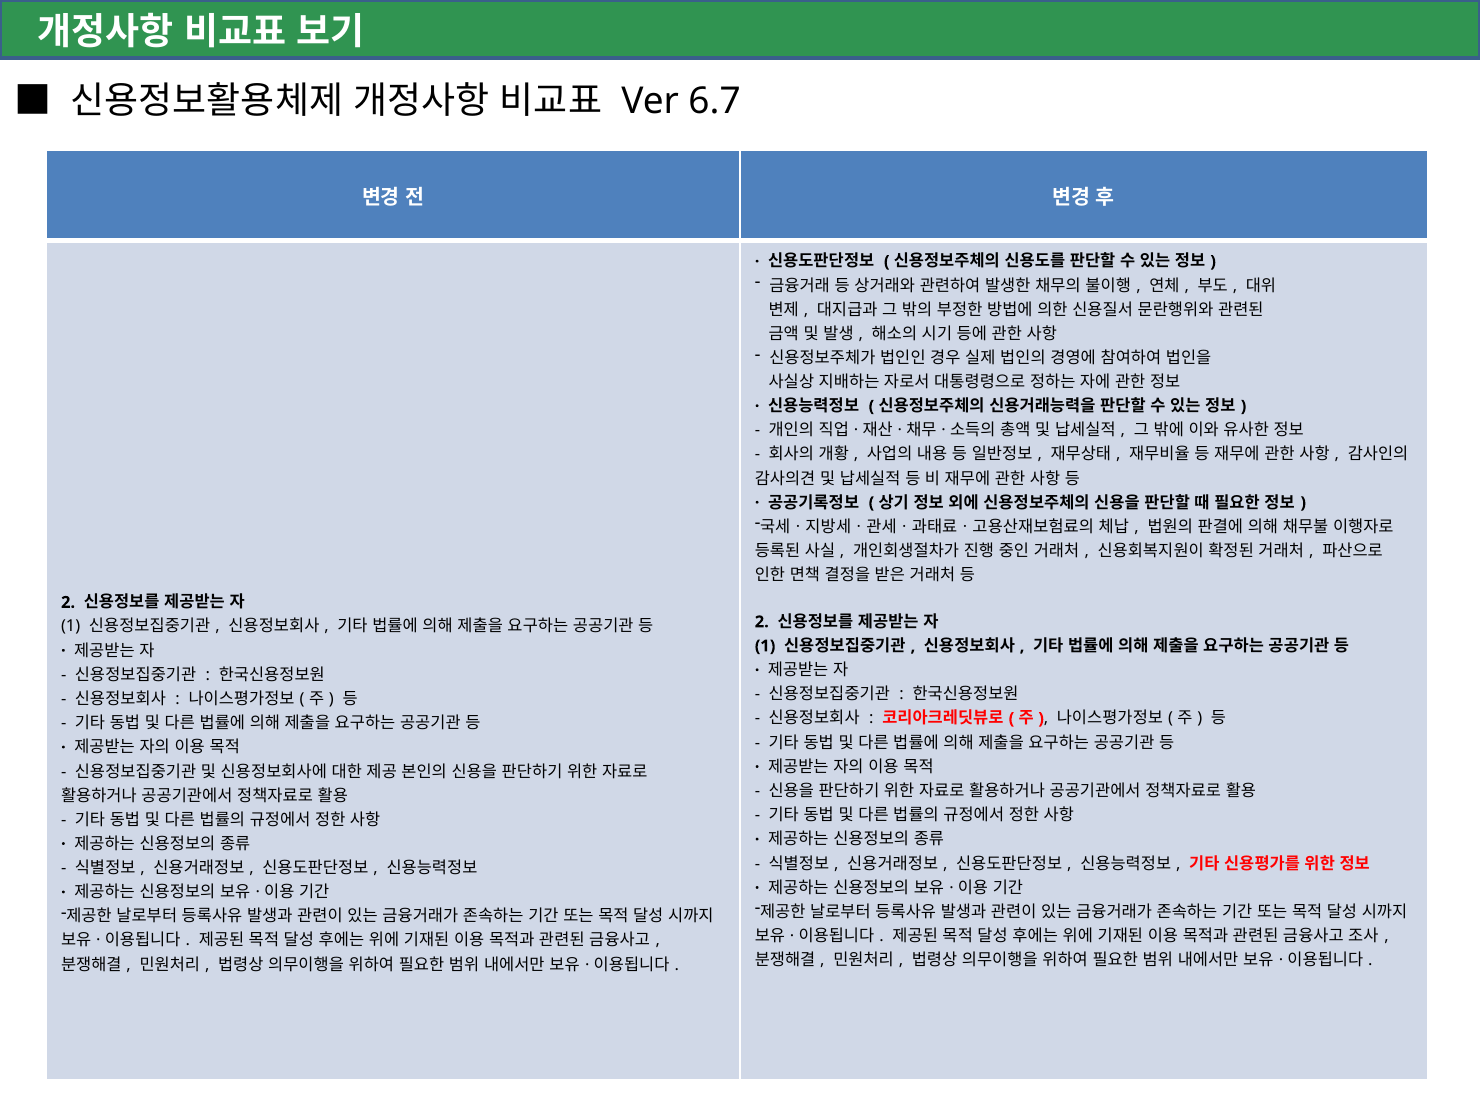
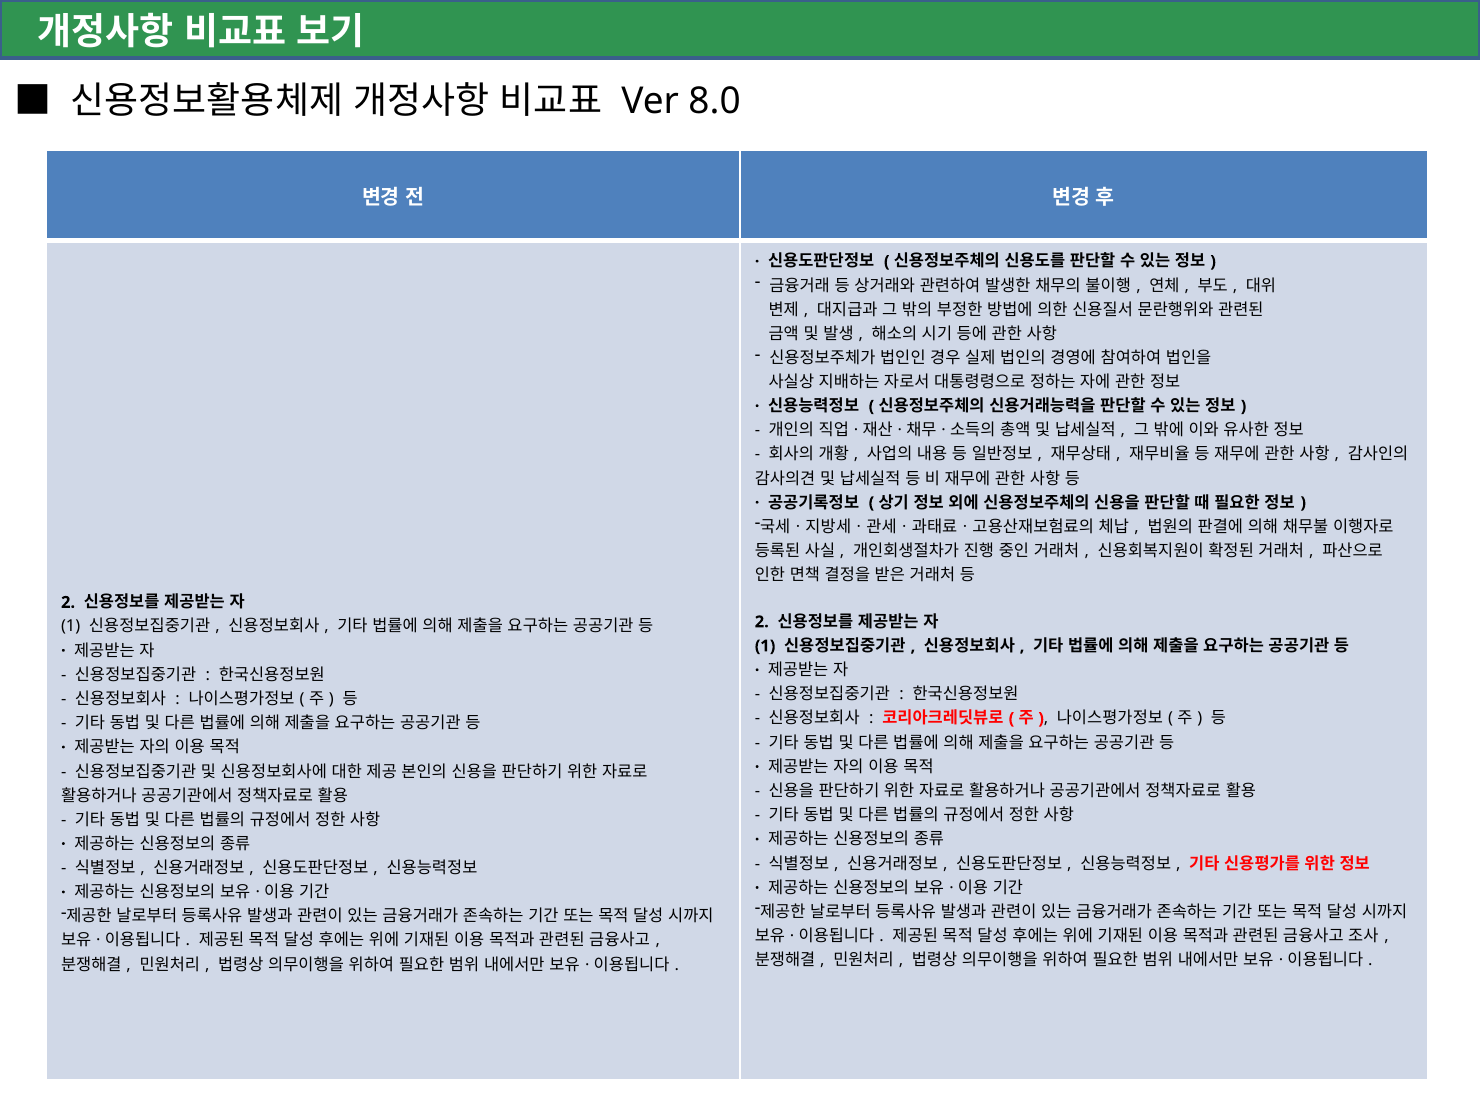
6.7: 6.7 -> 8.0
